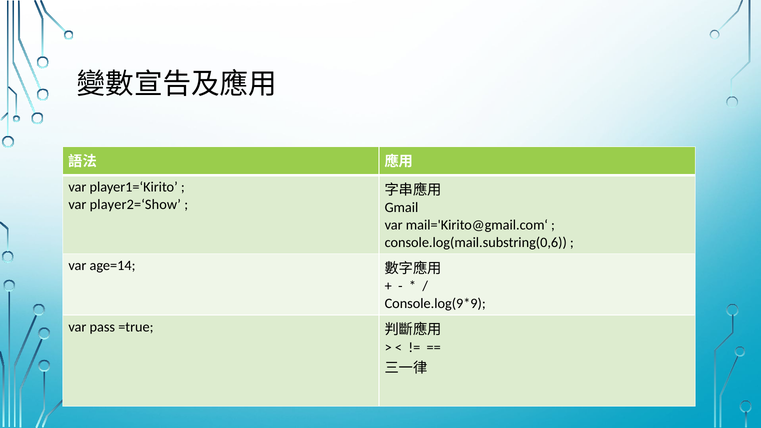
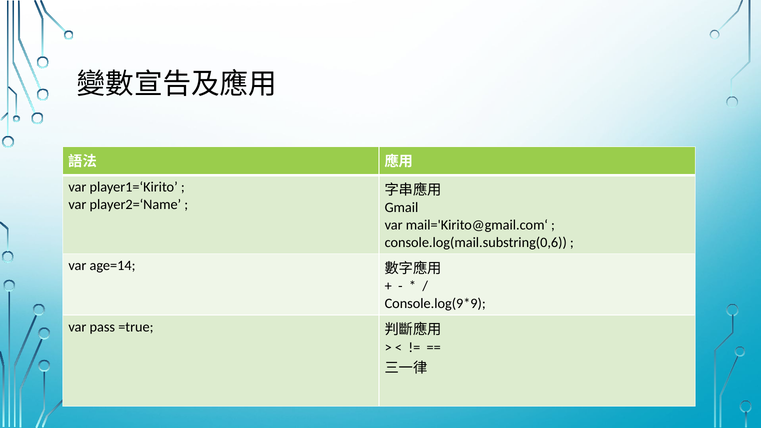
player2=‘Show: player2=‘Show -> player2=‘Name
